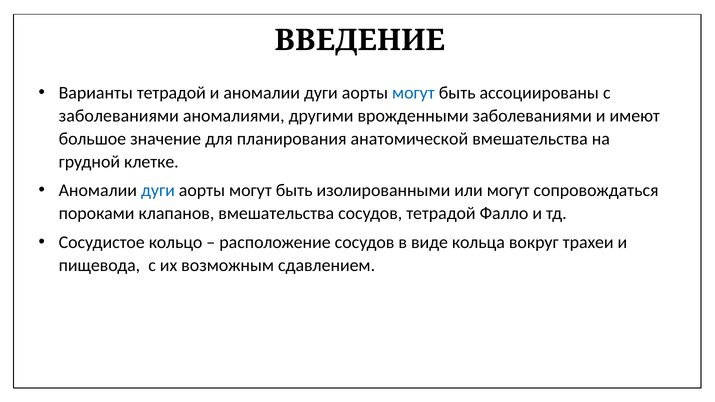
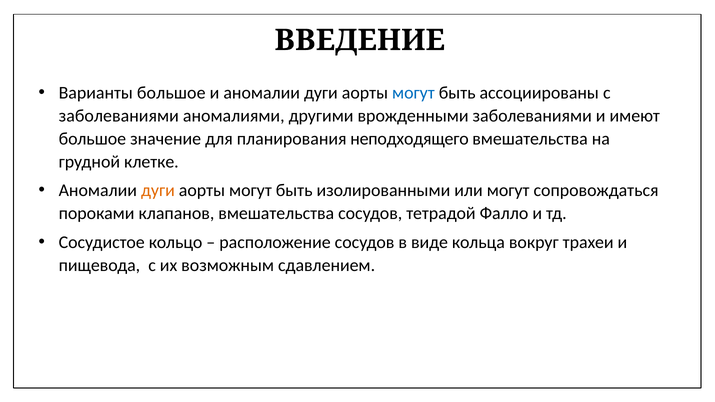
Варианты тетрадой: тетрадой -> большое
анатомической: анатомической -> неподходящего
дуги at (158, 191) colour: blue -> orange
